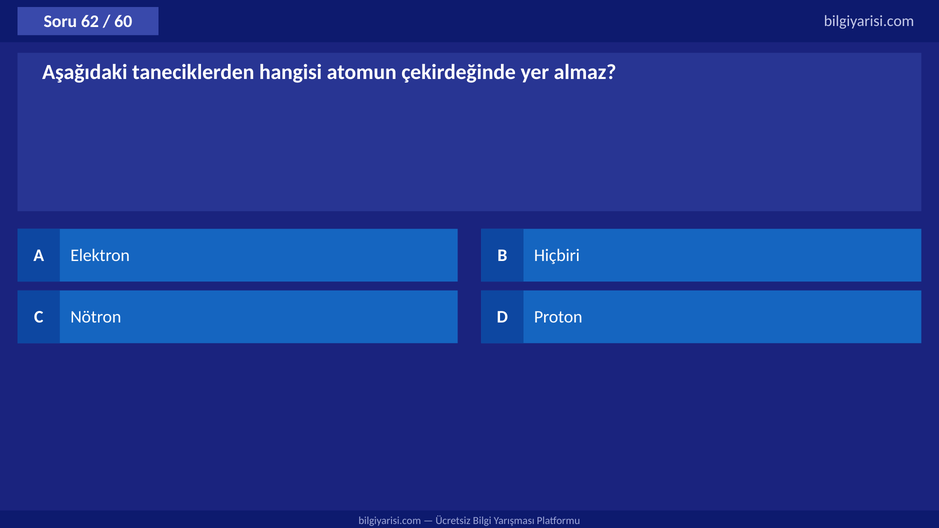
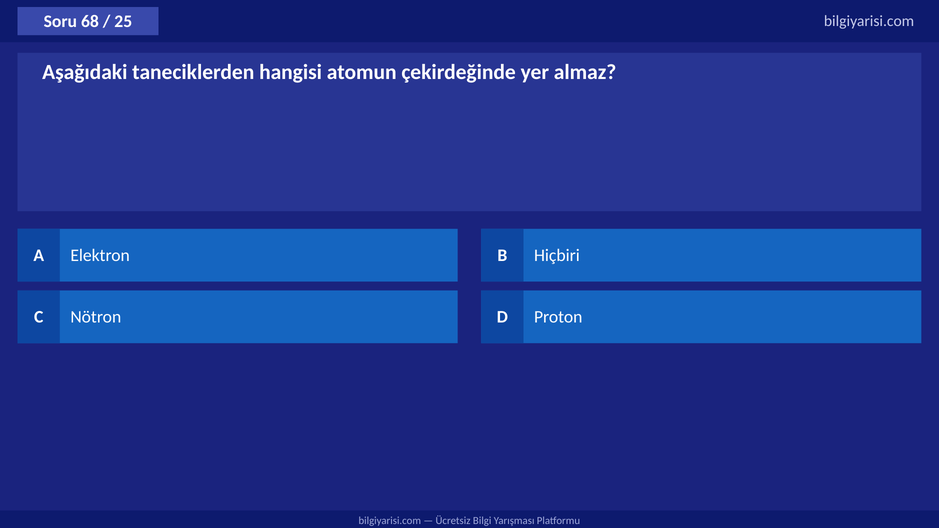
62: 62 -> 68
60: 60 -> 25
